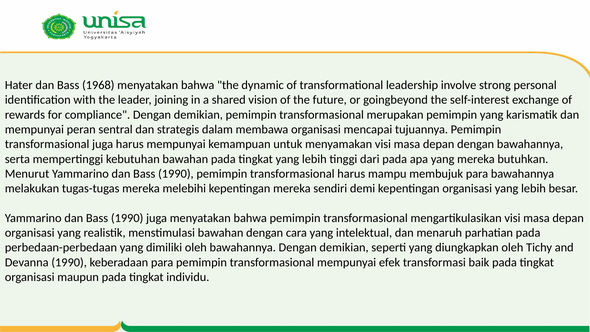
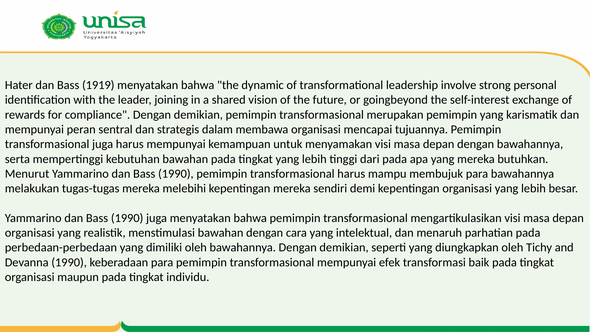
1968: 1968 -> 1919
